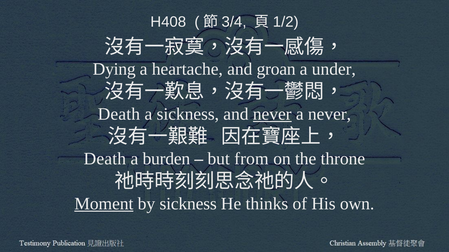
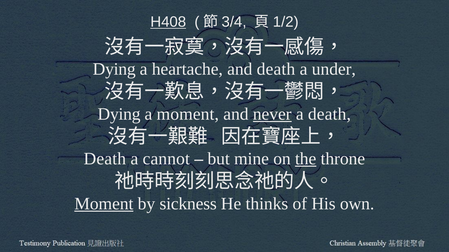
H408 underline: none -> present
and groan: groan -> death
Death at (119, 114): Death -> Dying
a sickness: sickness -> moment
a never: never -> death
burden: burden -> cannot
from: from -> mine
the underline: none -> present
